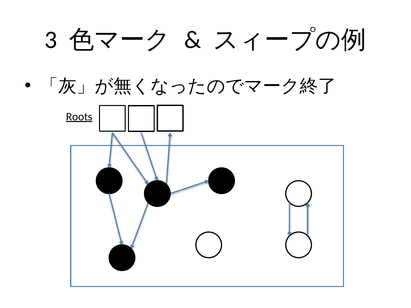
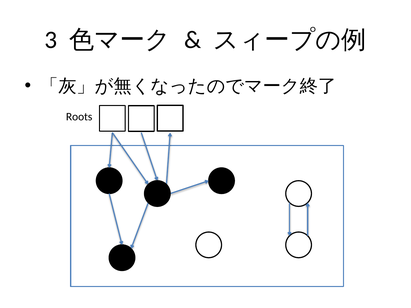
Roots underline: present -> none
